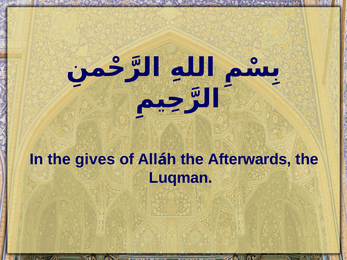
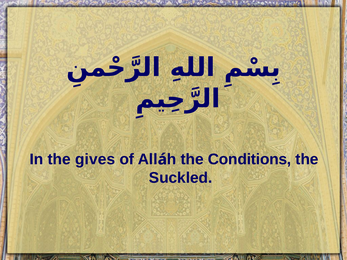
Afterwards: Afterwards -> Conditions
Luqman: Luqman -> Suckled
